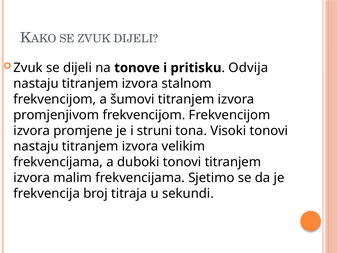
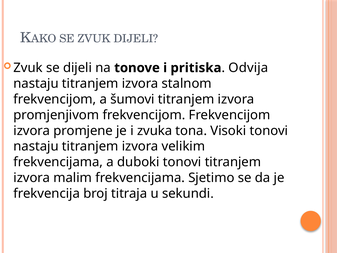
pritisku: pritisku -> pritiska
struni: struni -> zvuka
